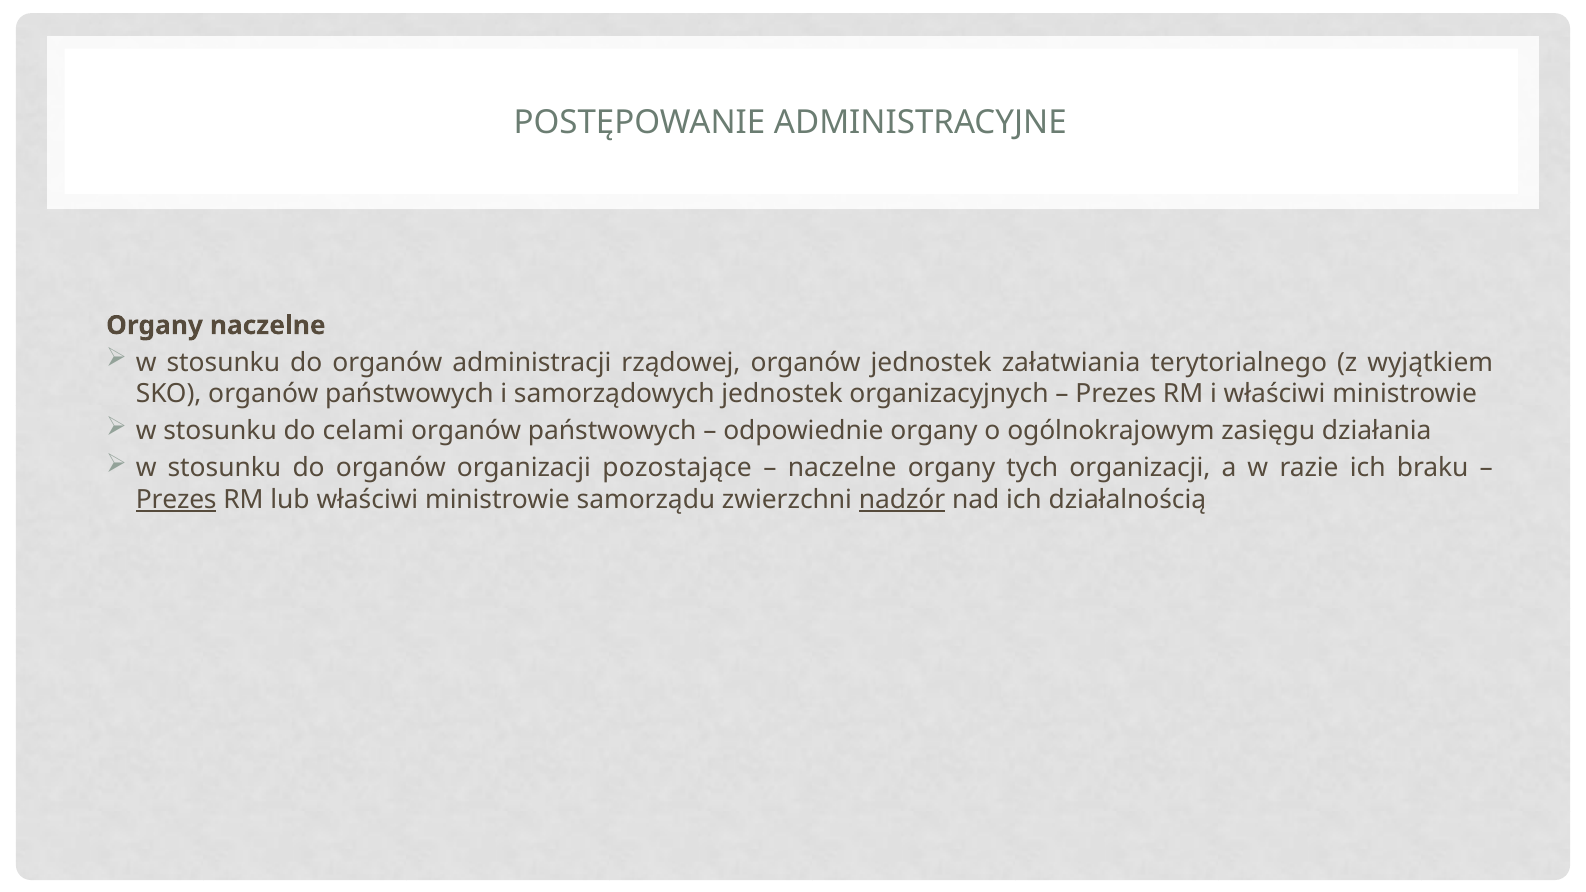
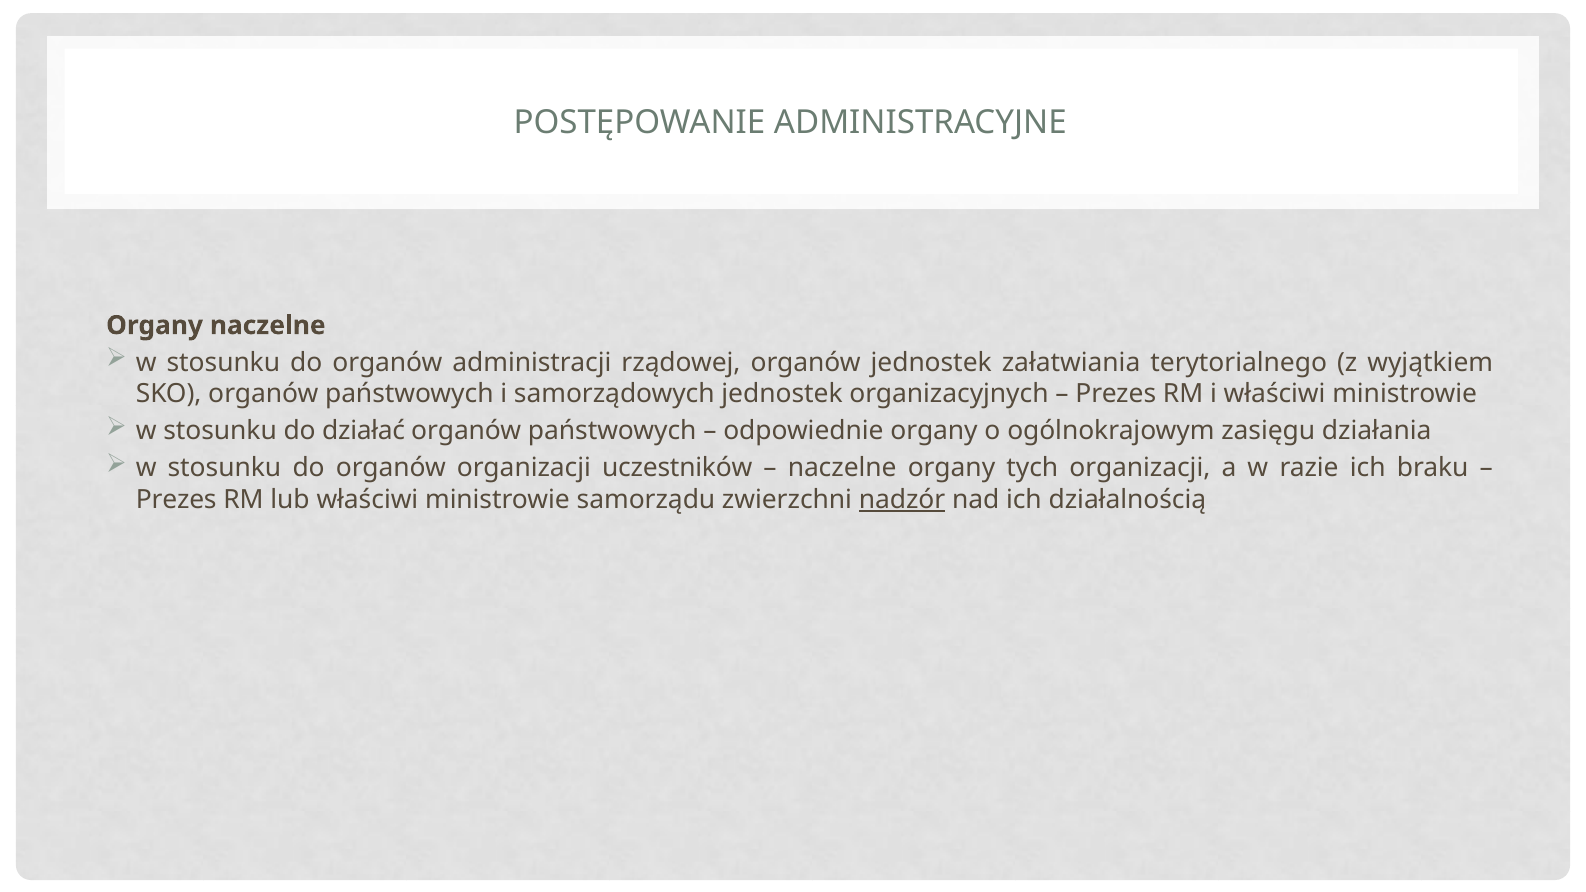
celami: celami -> działać
pozostające: pozostające -> uczestników
Prezes at (176, 500) underline: present -> none
